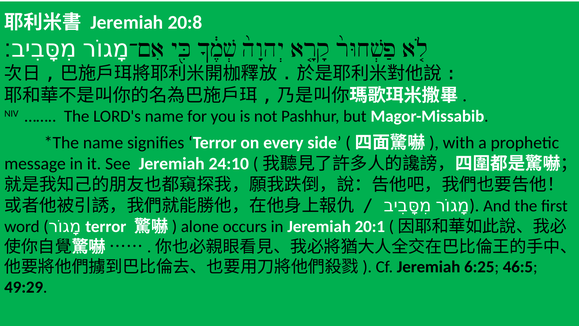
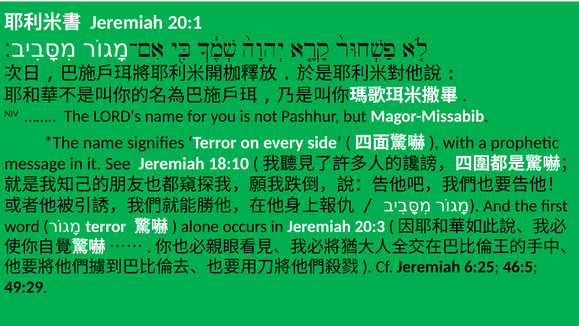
20:8: 20:8 -> 20:1
24:10: 24:10 -> 18:10
20:1: 20:1 -> 20:3
